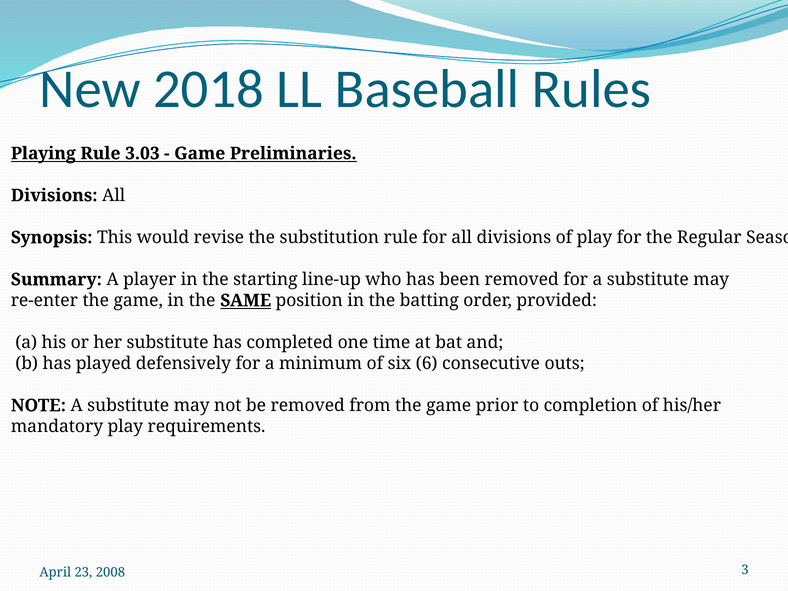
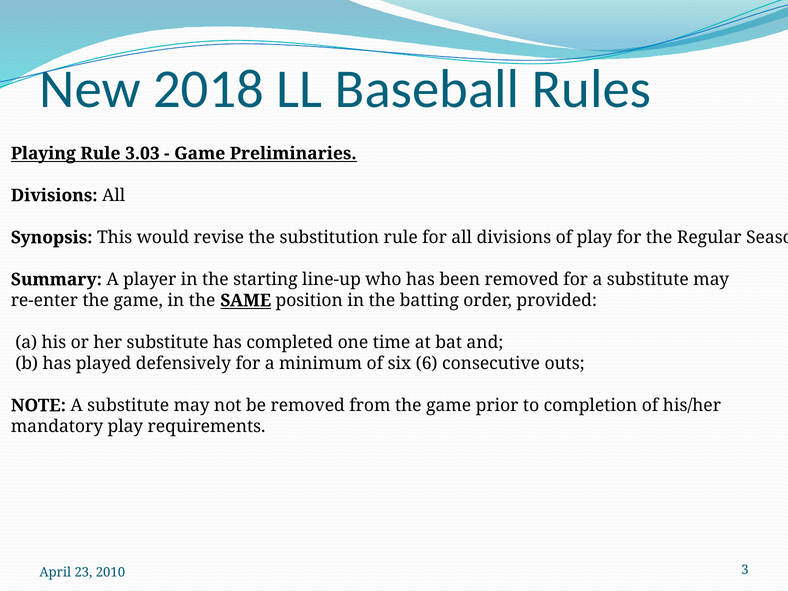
2008: 2008 -> 2010
